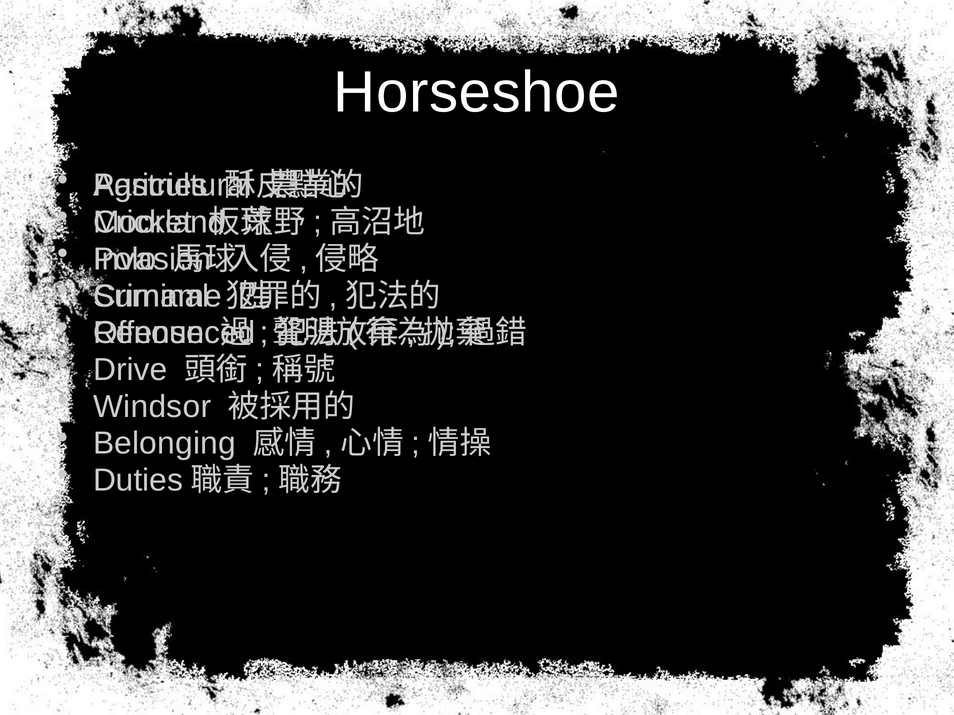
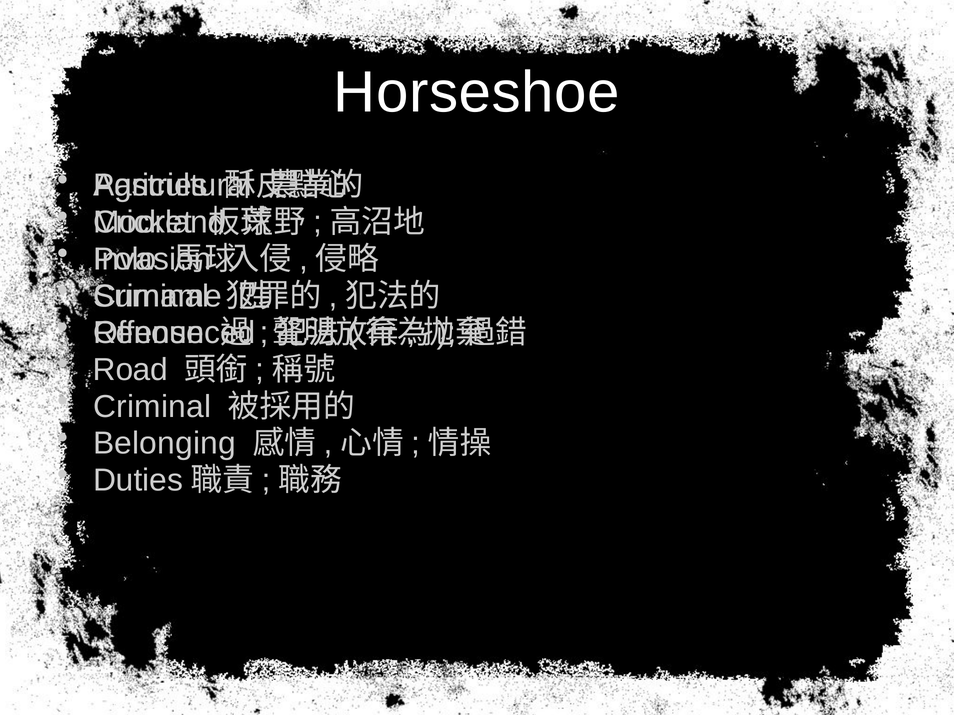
Drive: Drive -> Road
Windsor at (152, 407): Windsor -> Criminal
